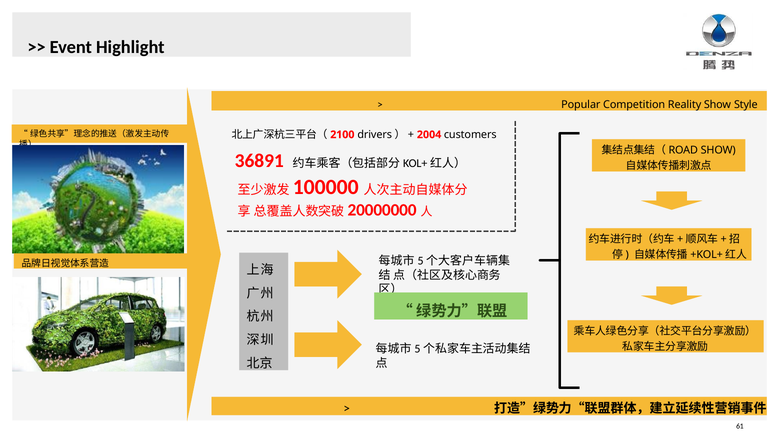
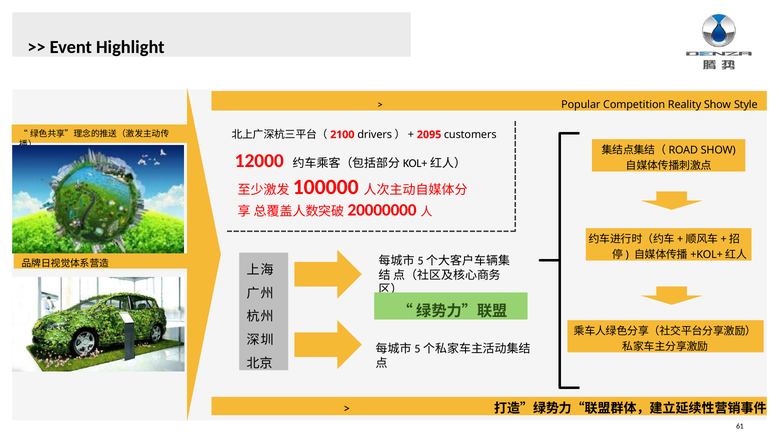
2004: 2004 -> 2095
36891: 36891 -> 12000
